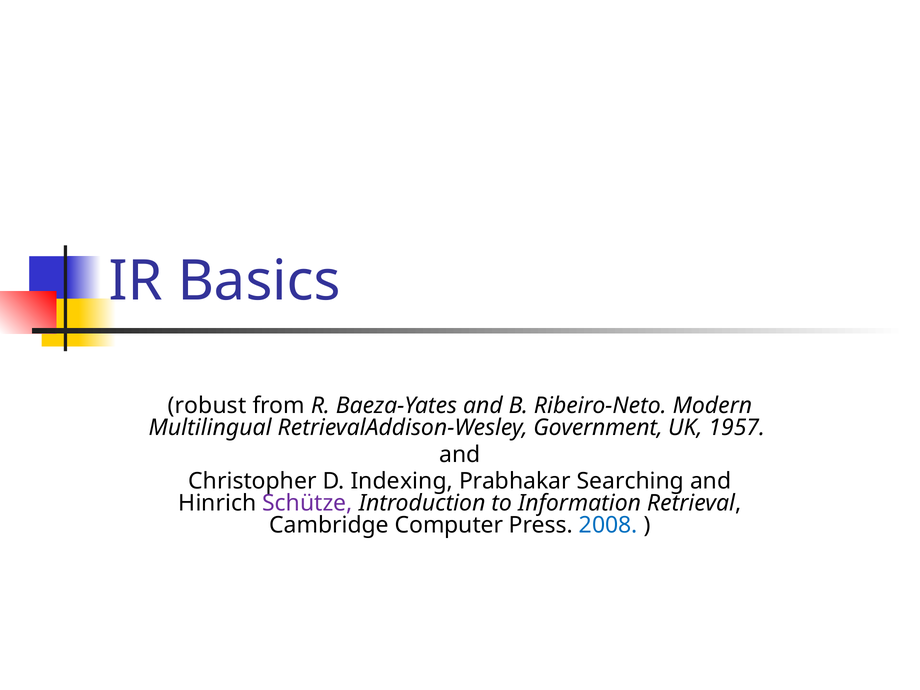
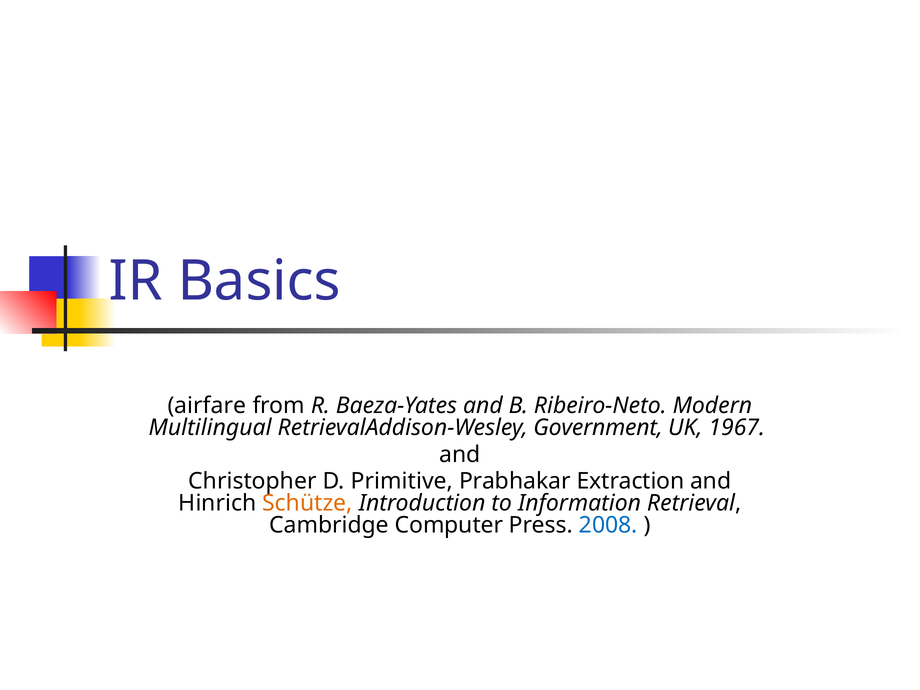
robust: robust -> airfare
1957: 1957 -> 1967
Indexing: Indexing -> Primitive
Searching: Searching -> Extraction
Schütze colour: purple -> orange
